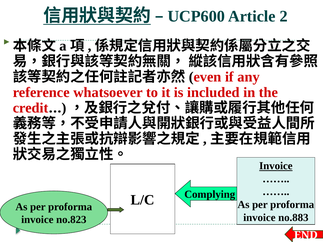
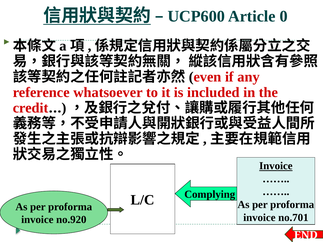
2: 2 -> 0
no.883: no.883 -> no.701
no.823: no.823 -> no.920
